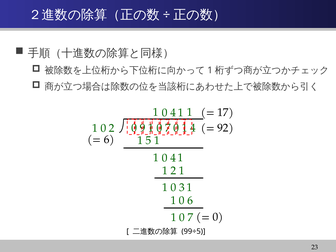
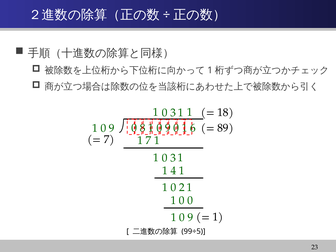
17: 17 -> 18
4 at (173, 113): 4 -> 3
9: 9 -> 8
7 at (168, 128): 7 -> 9
1 4: 4 -> 6
92: 92 -> 89
2 at (112, 128): 2 -> 9
6 at (109, 139): 6 -> 7
1 5: 5 -> 7
1 0 4: 4 -> 3
1 2: 2 -> 4
3: 3 -> 2
0 6: 6 -> 0
7 at (190, 218): 7 -> 9
0 at (218, 217): 0 -> 1
